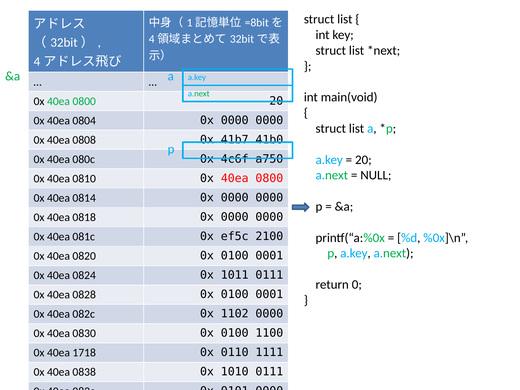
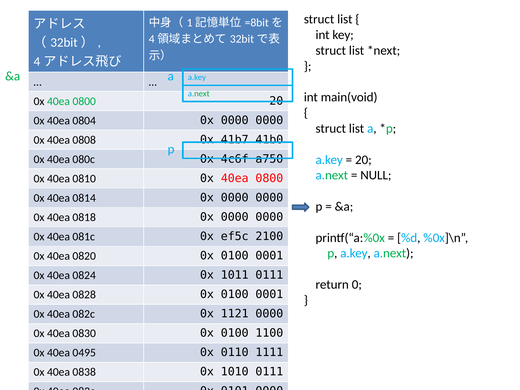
1102: 1102 -> 1121
1718: 1718 -> 0495
